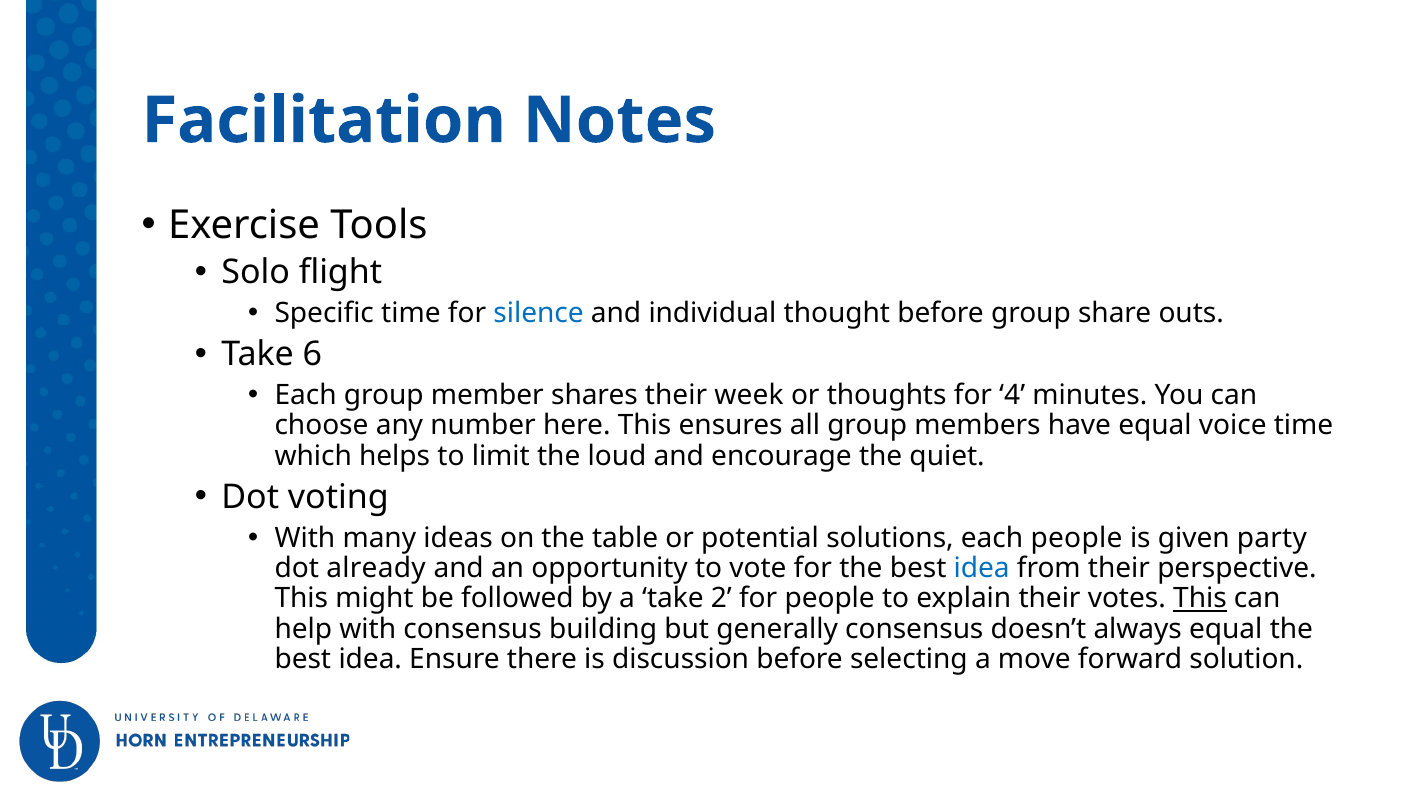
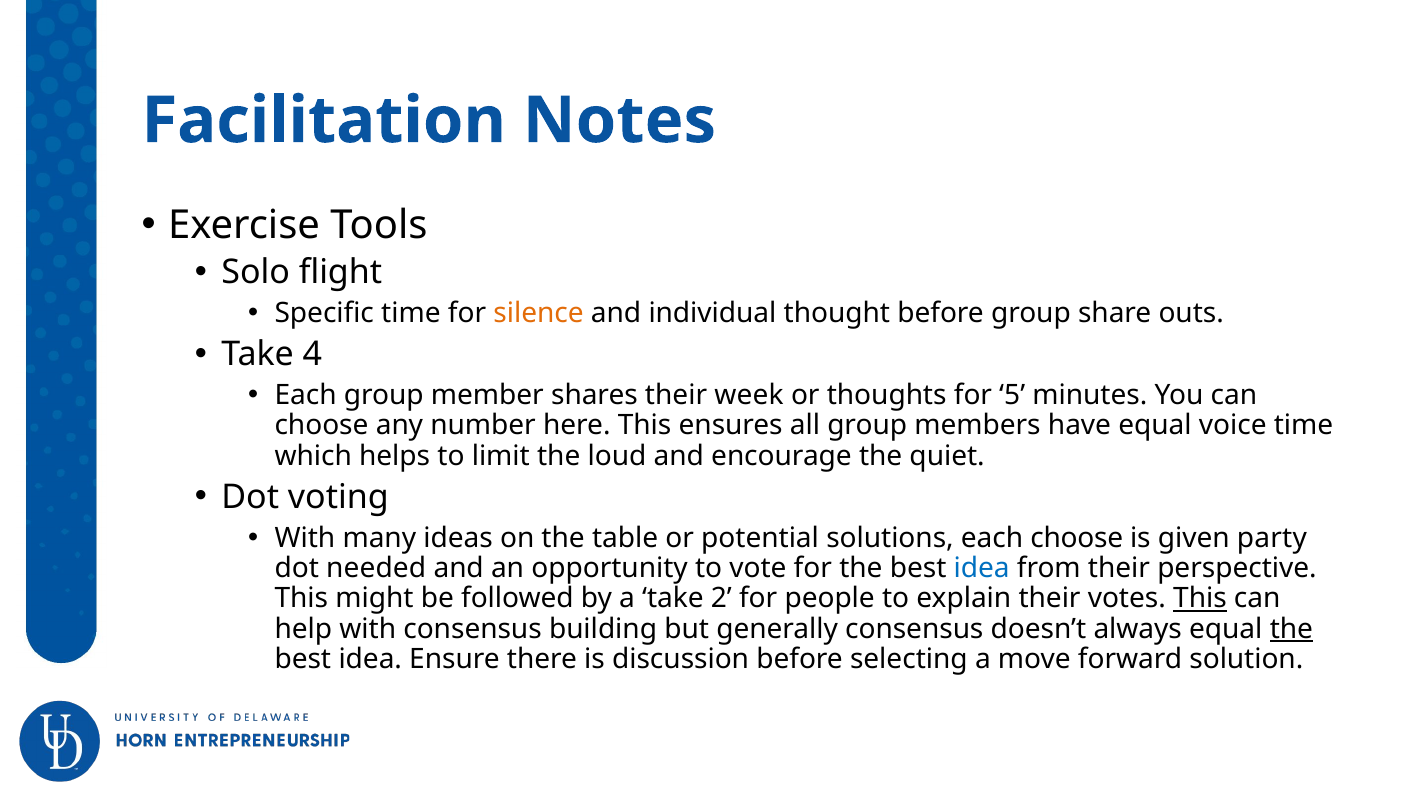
silence colour: blue -> orange
6: 6 -> 4
4: 4 -> 5
each people: people -> choose
already: already -> needed
the at (1291, 629) underline: none -> present
